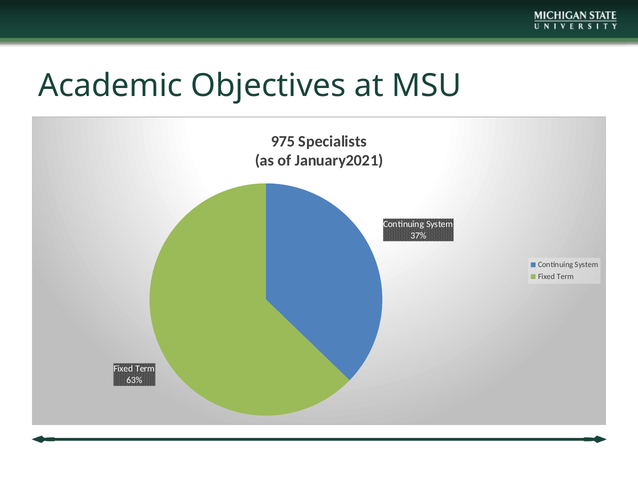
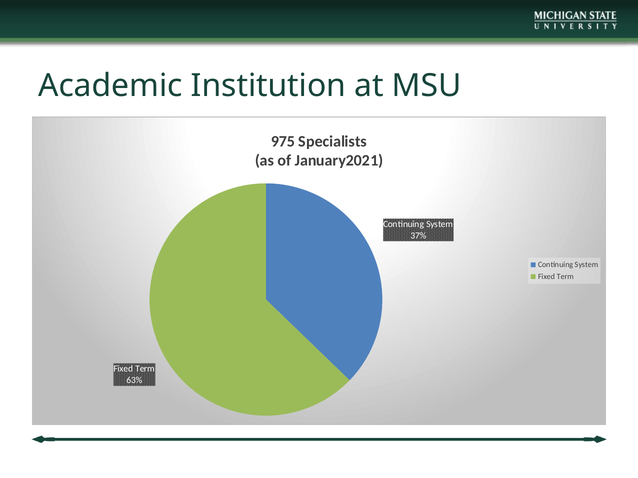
Objectives: Objectives -> Institution
